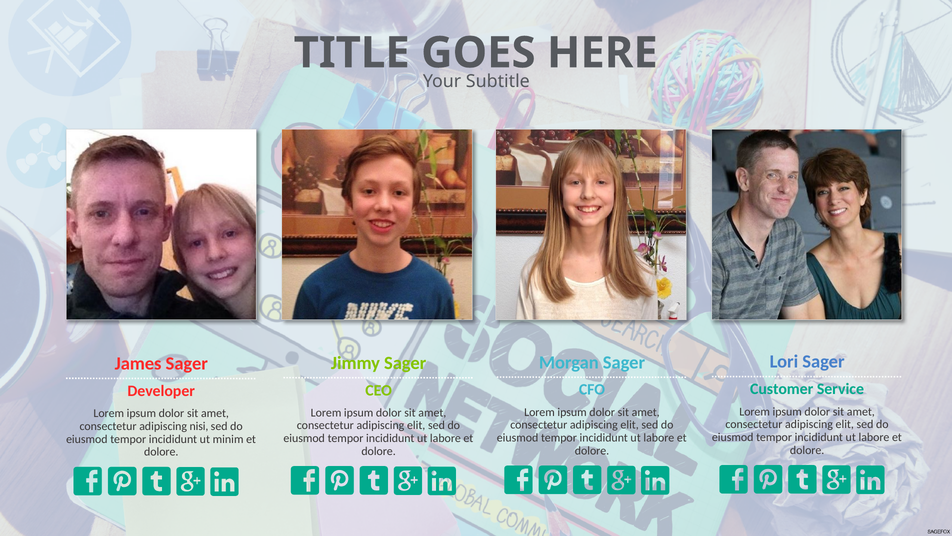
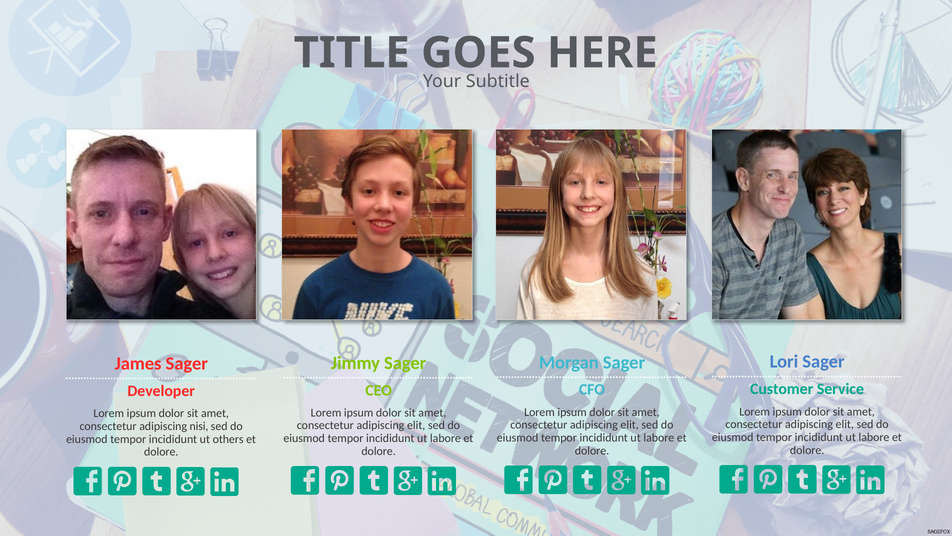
minim: minim -> others
